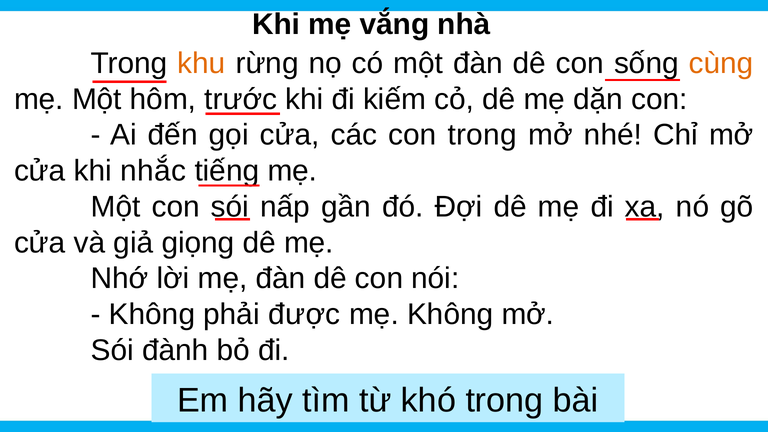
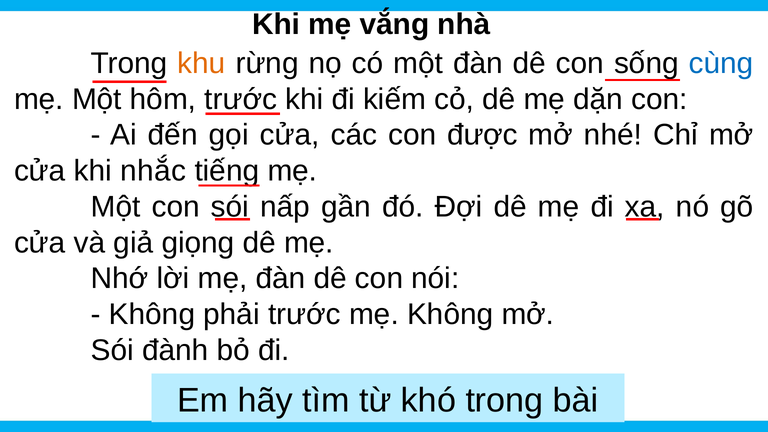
cùng colour: orange -> blue
con trong: trong -> được
phải được: được -> trước
